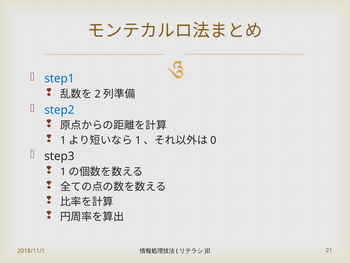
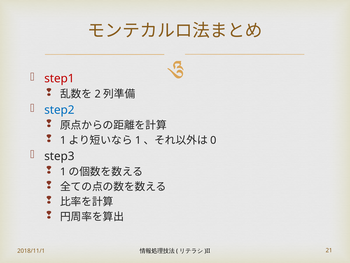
step1 colour: blue -> red
